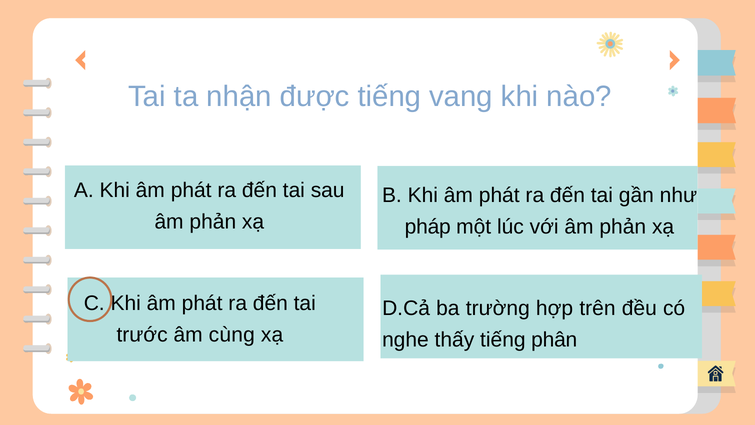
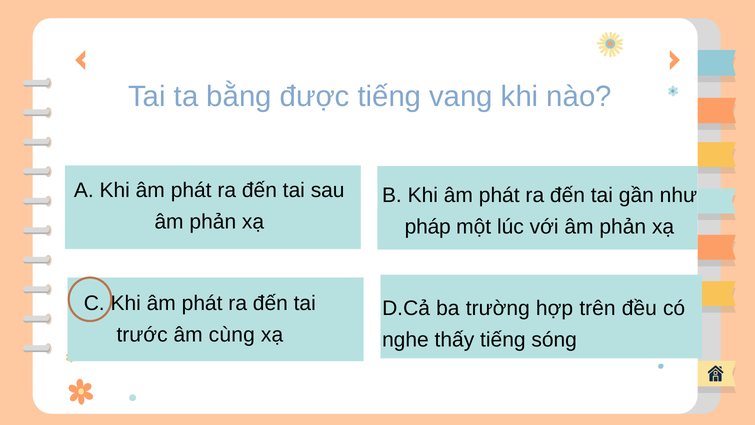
nhận: nhận -> bằng
phân: phân -> sóng
